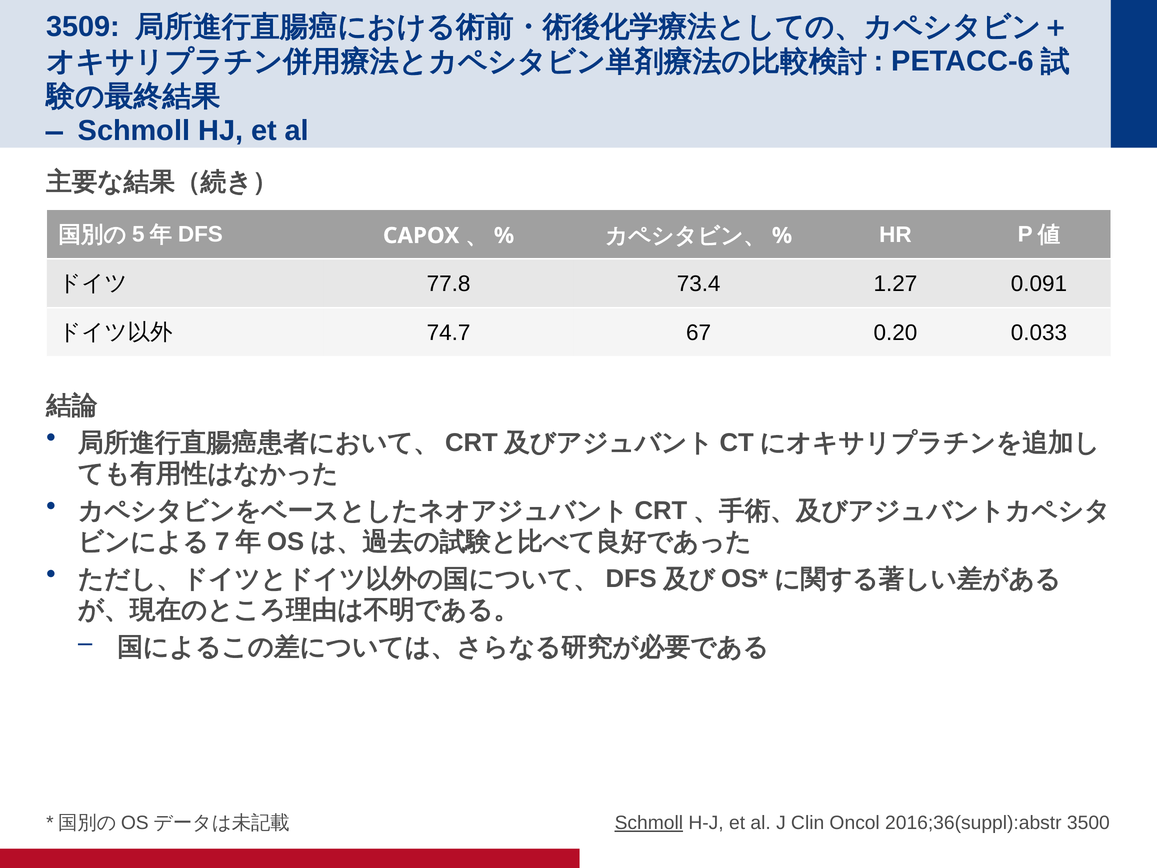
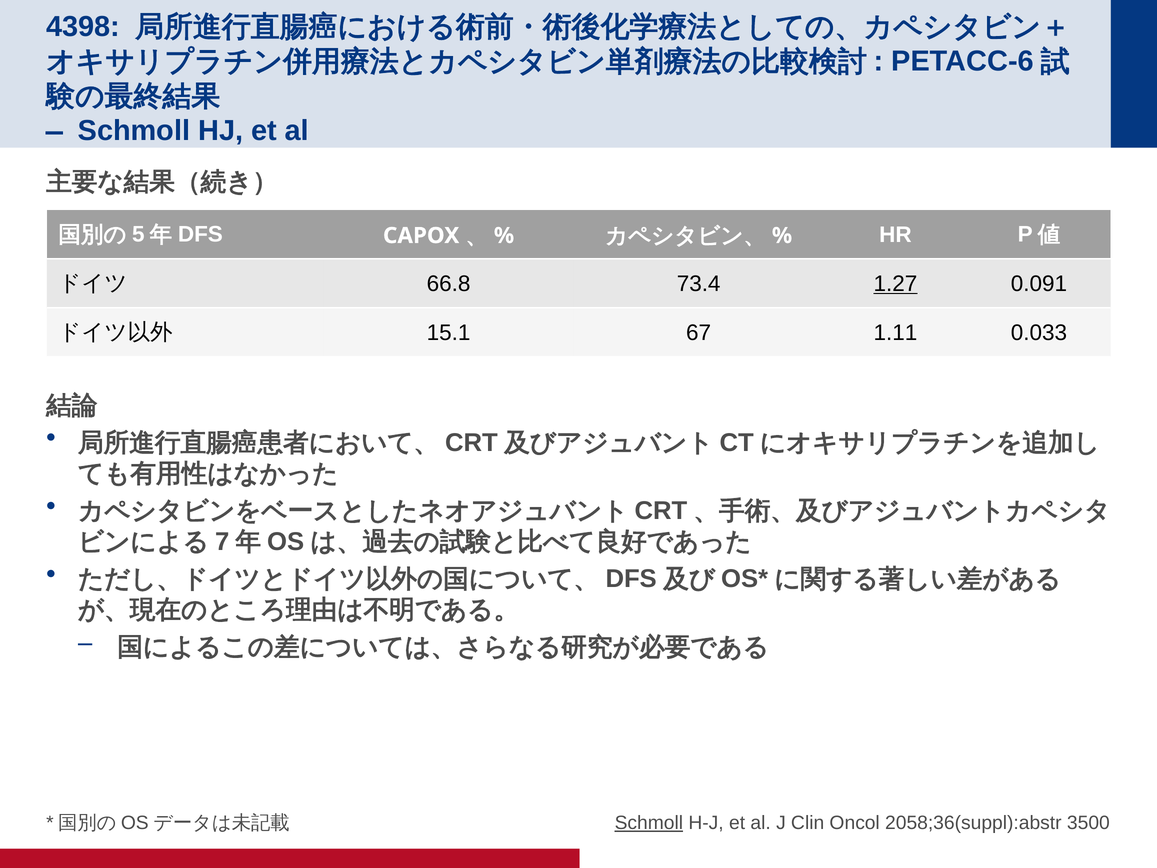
3509: 3509 -> 4398
77.8: 77.8 -> 66.8
1.27 underline: none -> present
74.7: 74.7 -> 15.1
0.20: 0.20 -> 1.11
2016;36(suppl):abstr: 2016;36(suppl):abstr -> 2058;36(suppl):abstr
